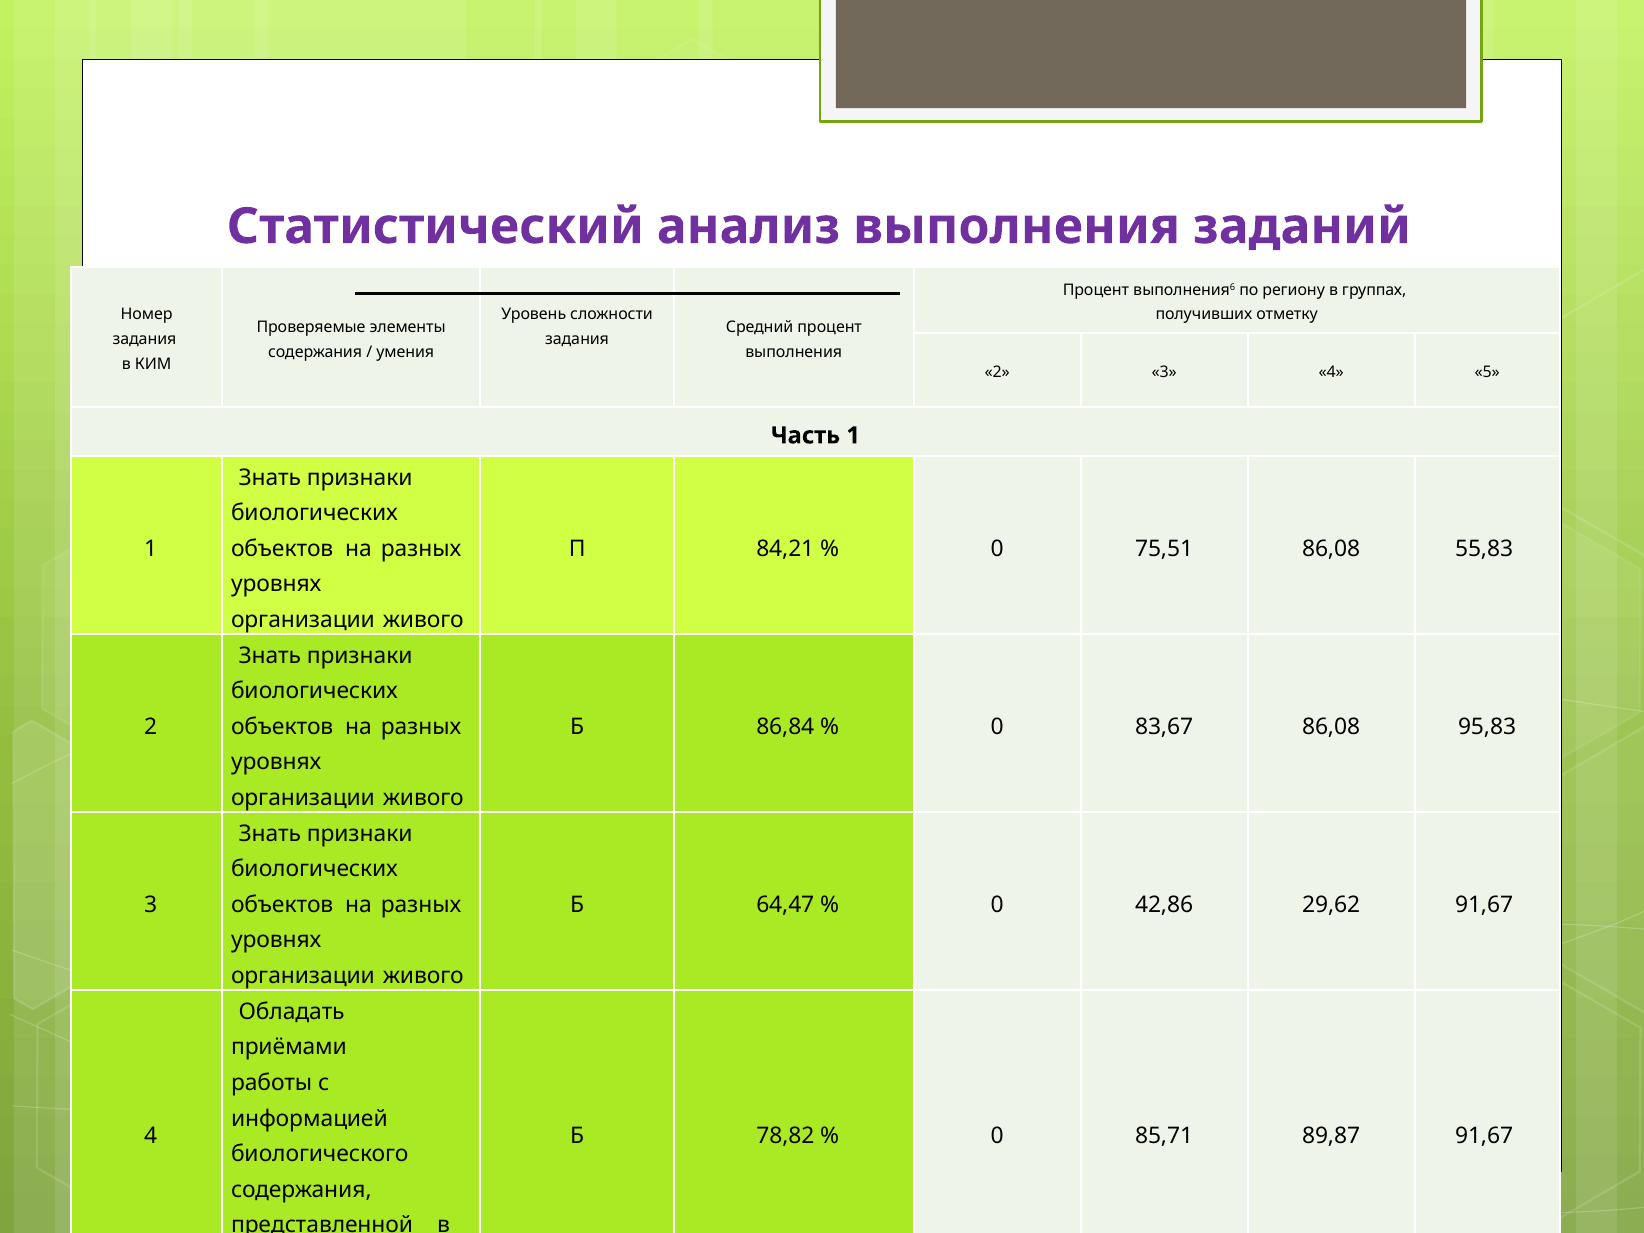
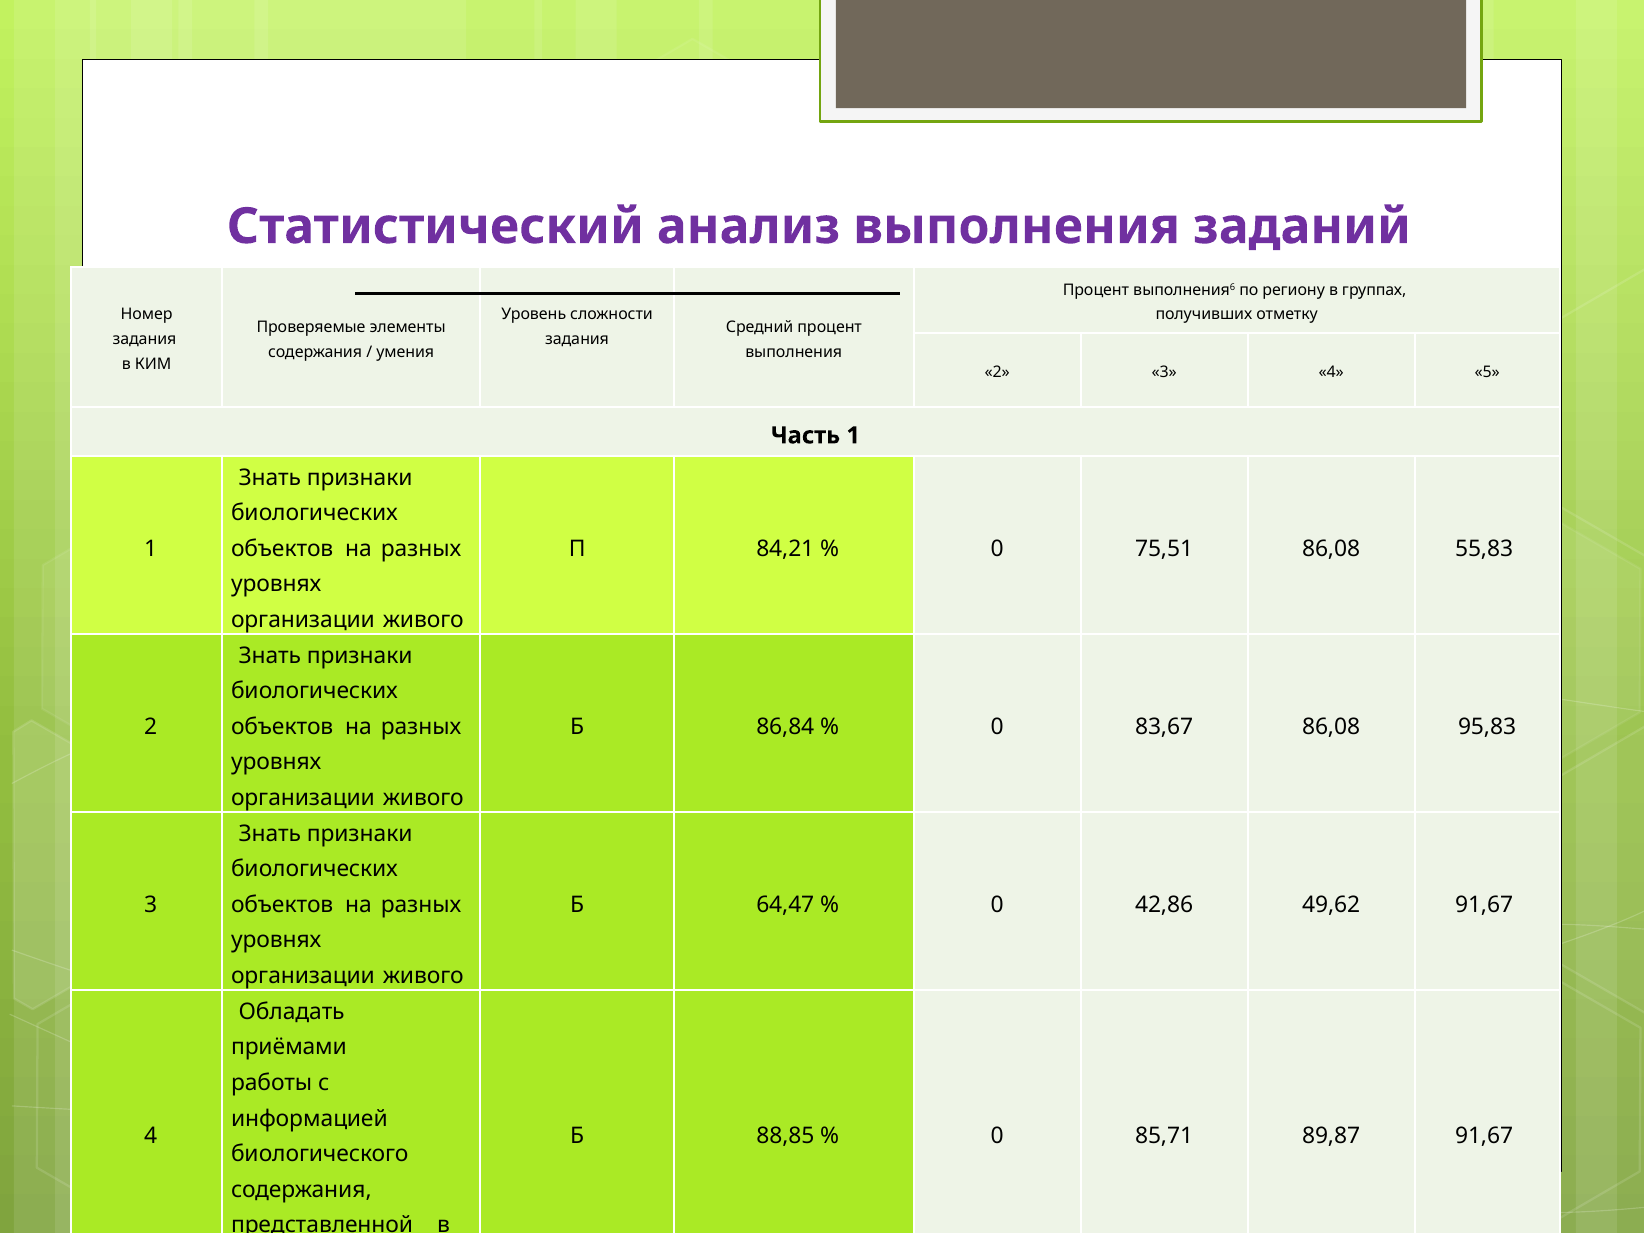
29,62: 29,62 -> 49,62
78,82: 78,82 -> 88,85
